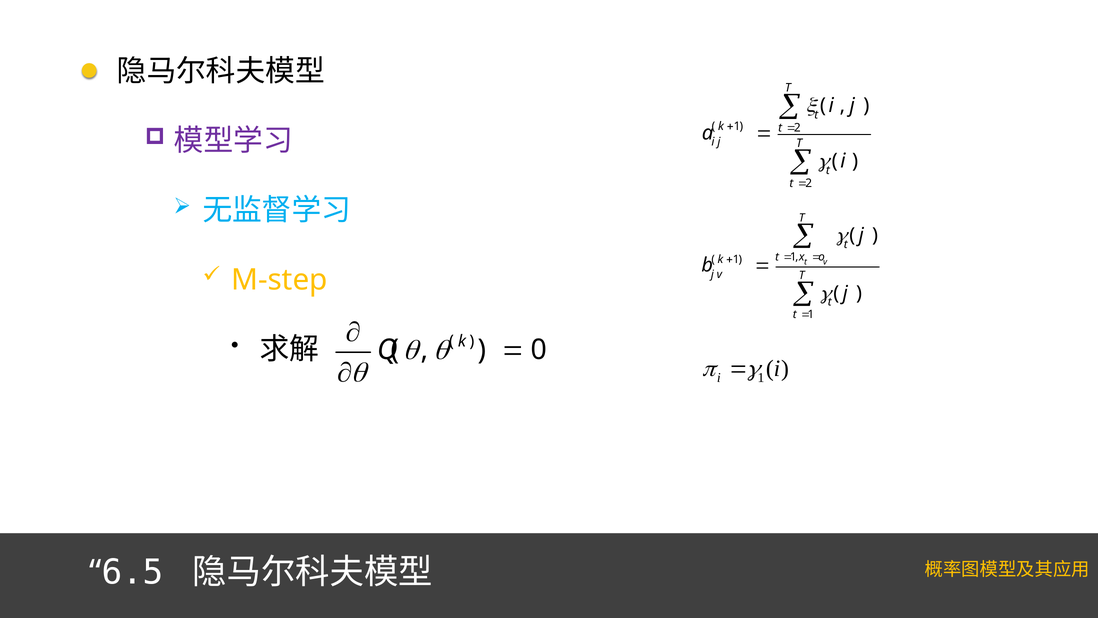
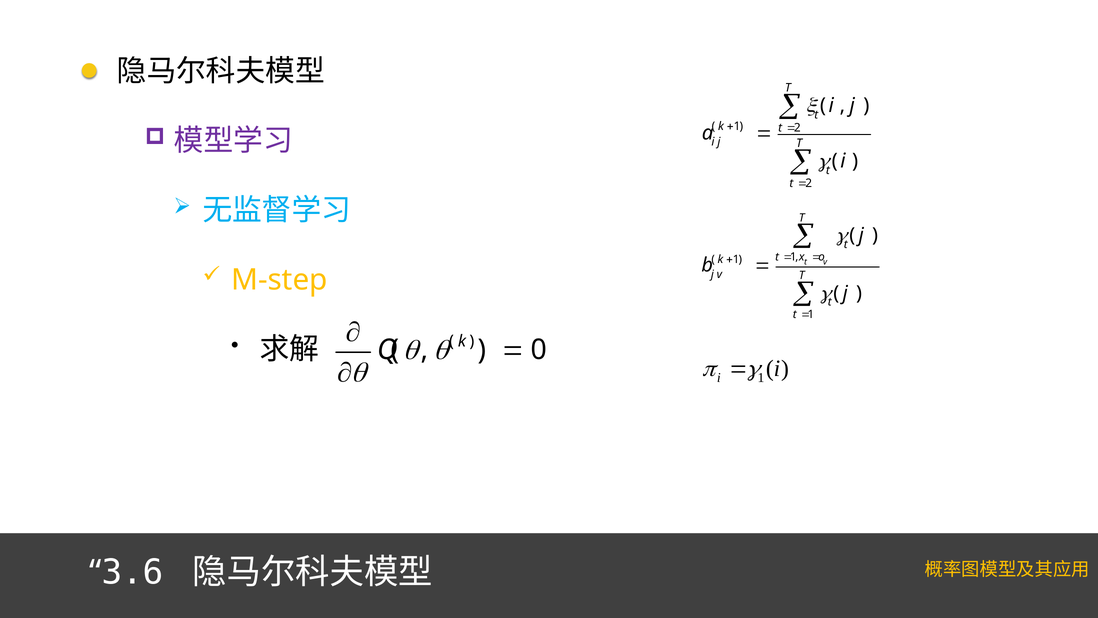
6.5: 6.5 -> 3.6
